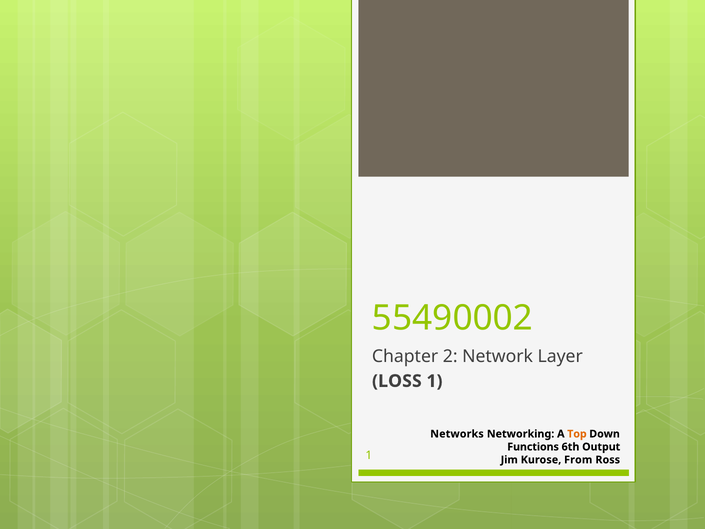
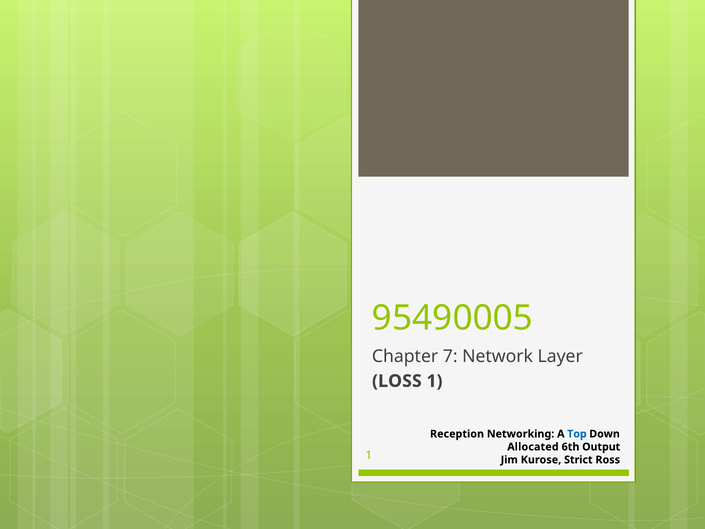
55490002: 55490002 -> 95490005
2: 2 -> 7
Networks: Networks -> Reception
Top colour: orange -> blue
Functions: Functions -> Allocated
From: From -> Strict
